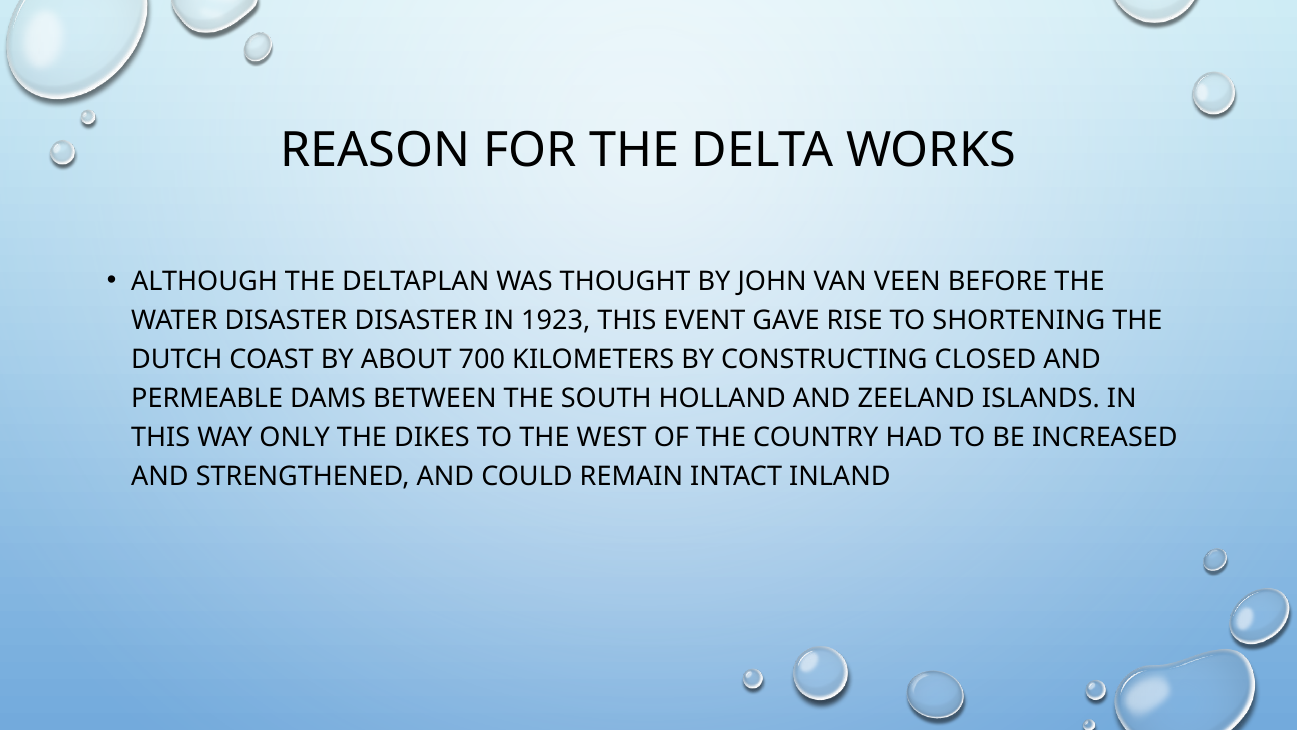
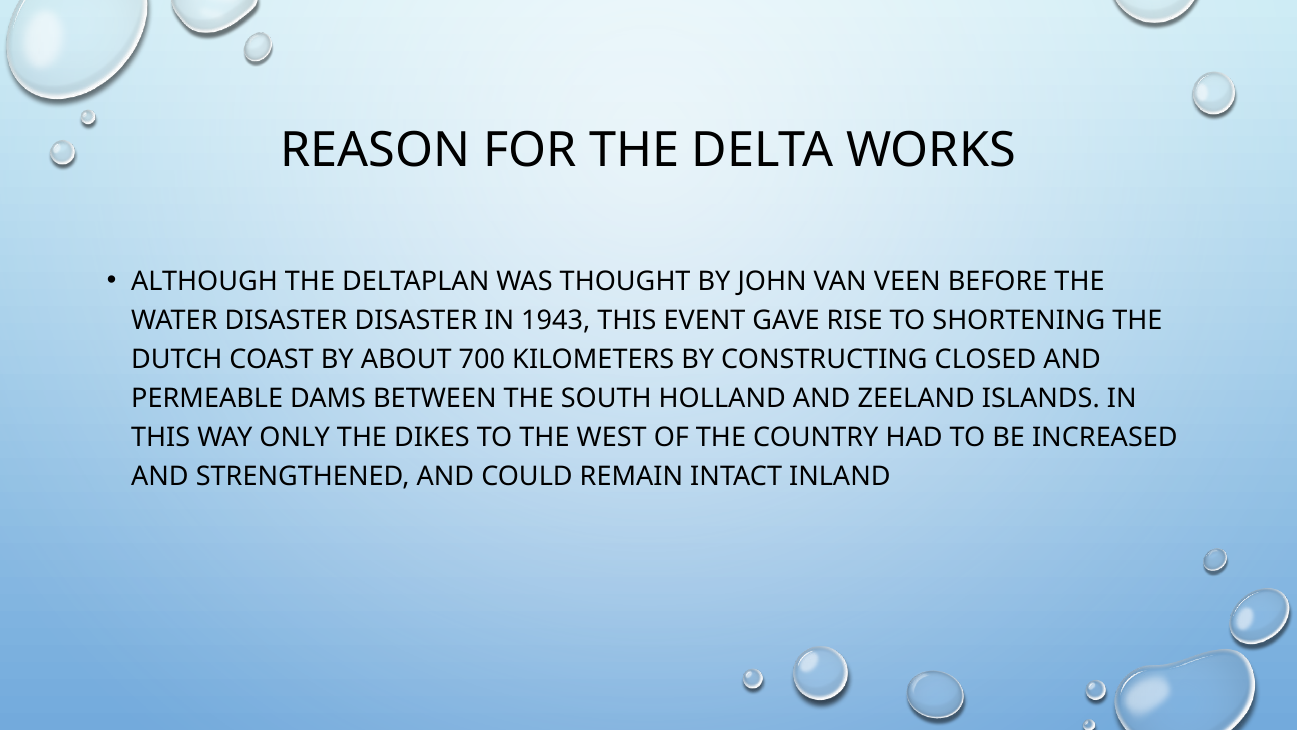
1923: 1923 -> 1943
